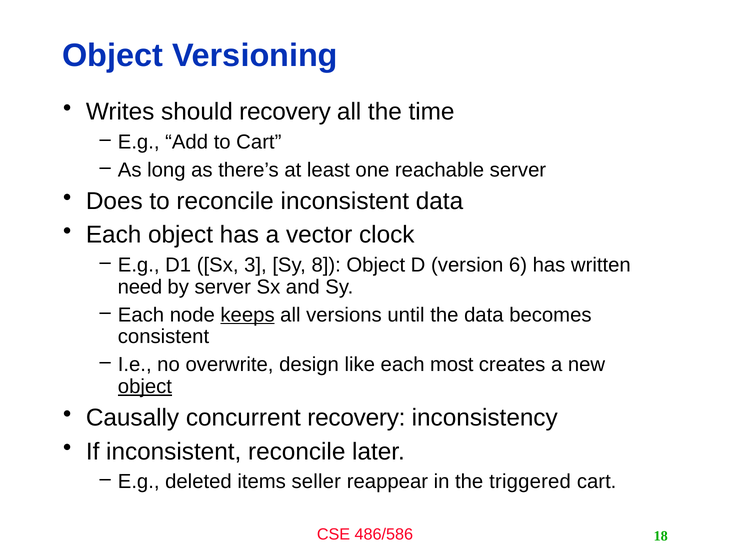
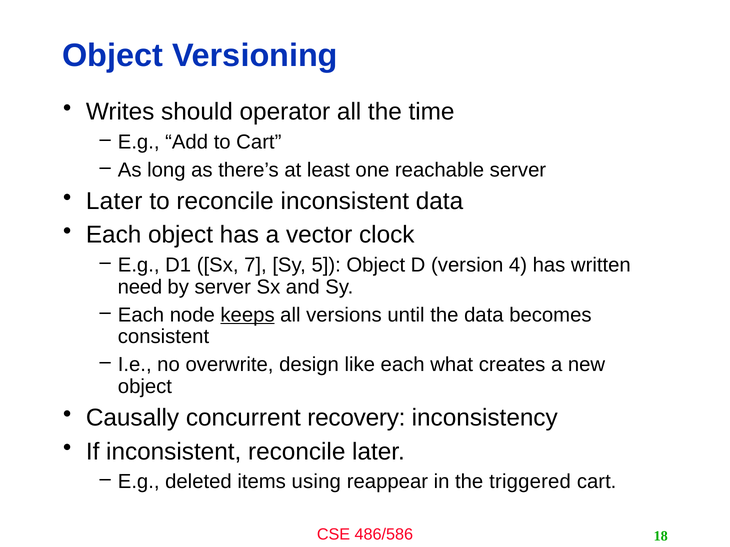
should recovery: recovery -> operator
Does at (114, 202): Does -> Later
3: 3 -> 7
8: 8 -> 5
6: 6 -> 4
most: most -> what
object at (145, 387) underline: present -> none
seller: seller -> using
